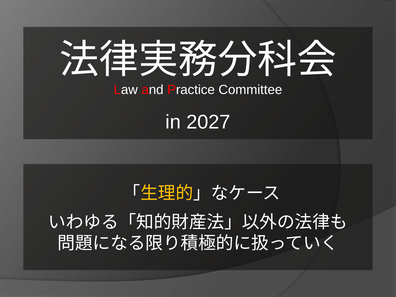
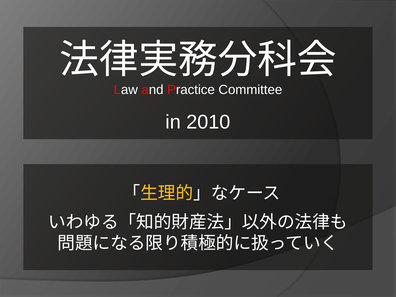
2027: 2027 -> 2010
